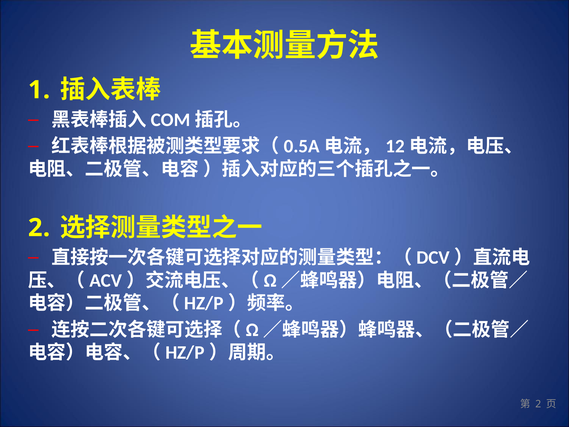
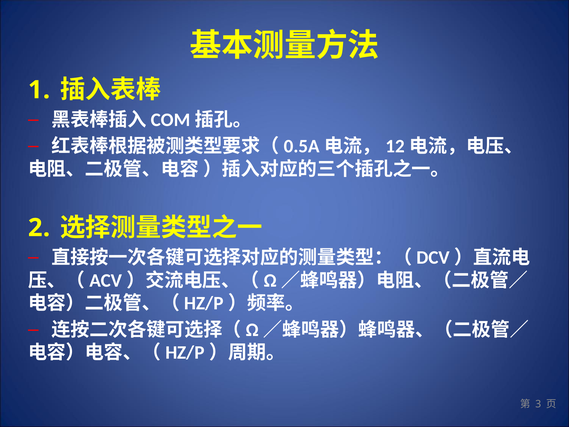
2 at (538, 404): 2 -> 3
